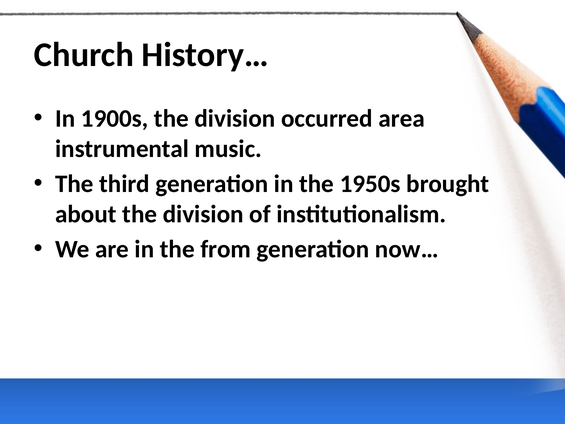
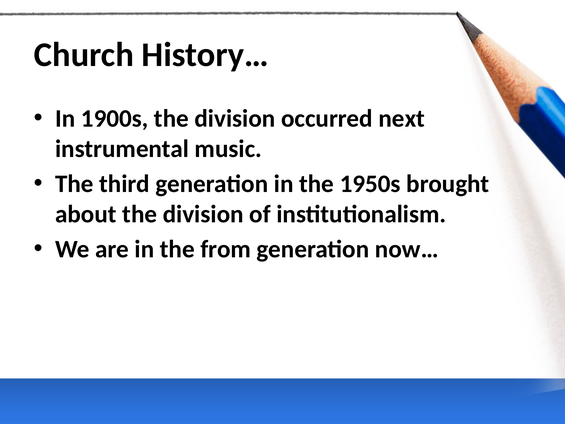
area: area -> next
